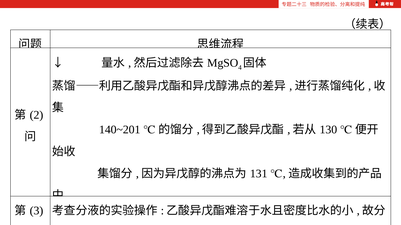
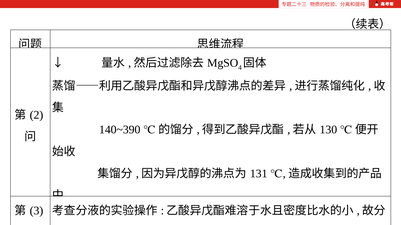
140~201: 140~201 -> 140~390
